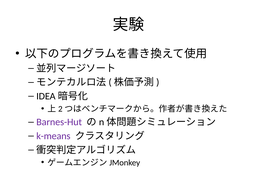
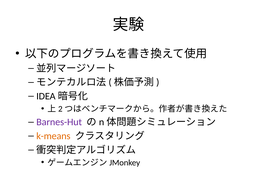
k-means colour: purple -> orange
